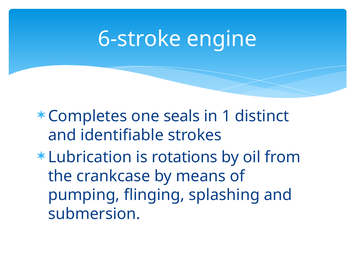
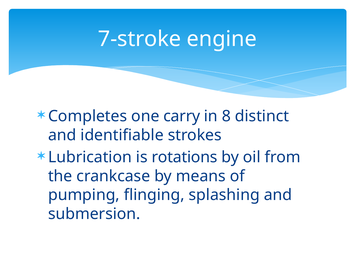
6-stroke: 6-stroke -> 7-stroke
seals: seals -> carry
1: 1 -> 8
